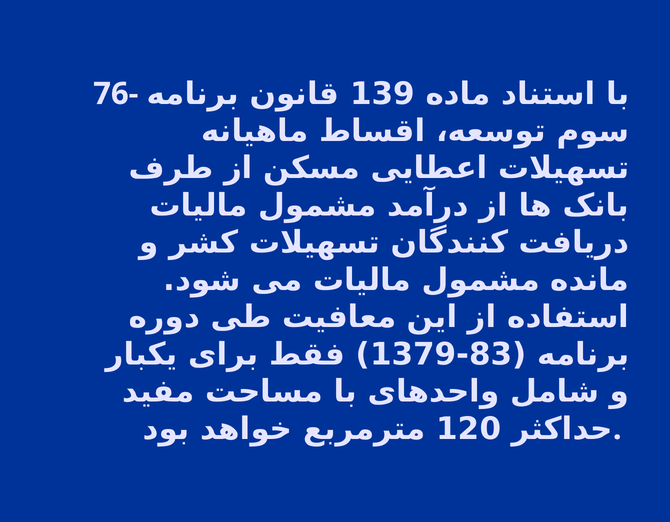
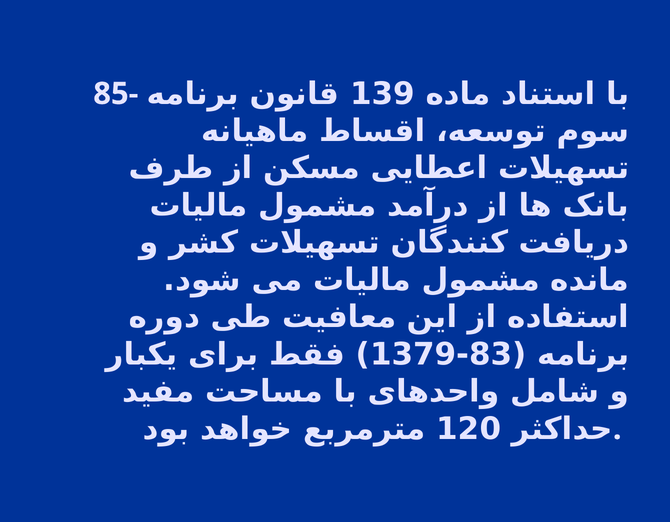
76-: 76- -> 85-
